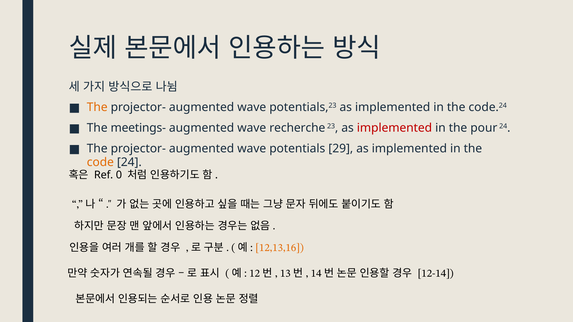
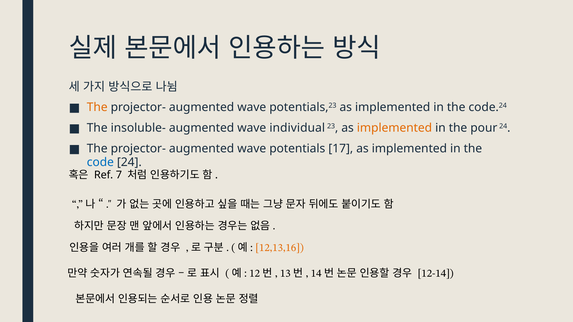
meetings-: meetings- -> insoluble-
recherche: recherche -> individual
implemented at (394, 128) colour: red -> orange
29: 29 -> 17
code colour: orange -> blue
0: 0 -> 7
